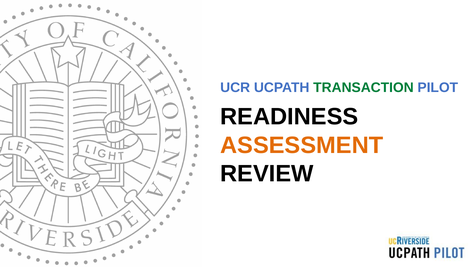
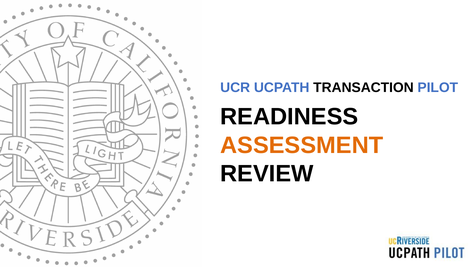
TRANSACTION colour: green -> black
